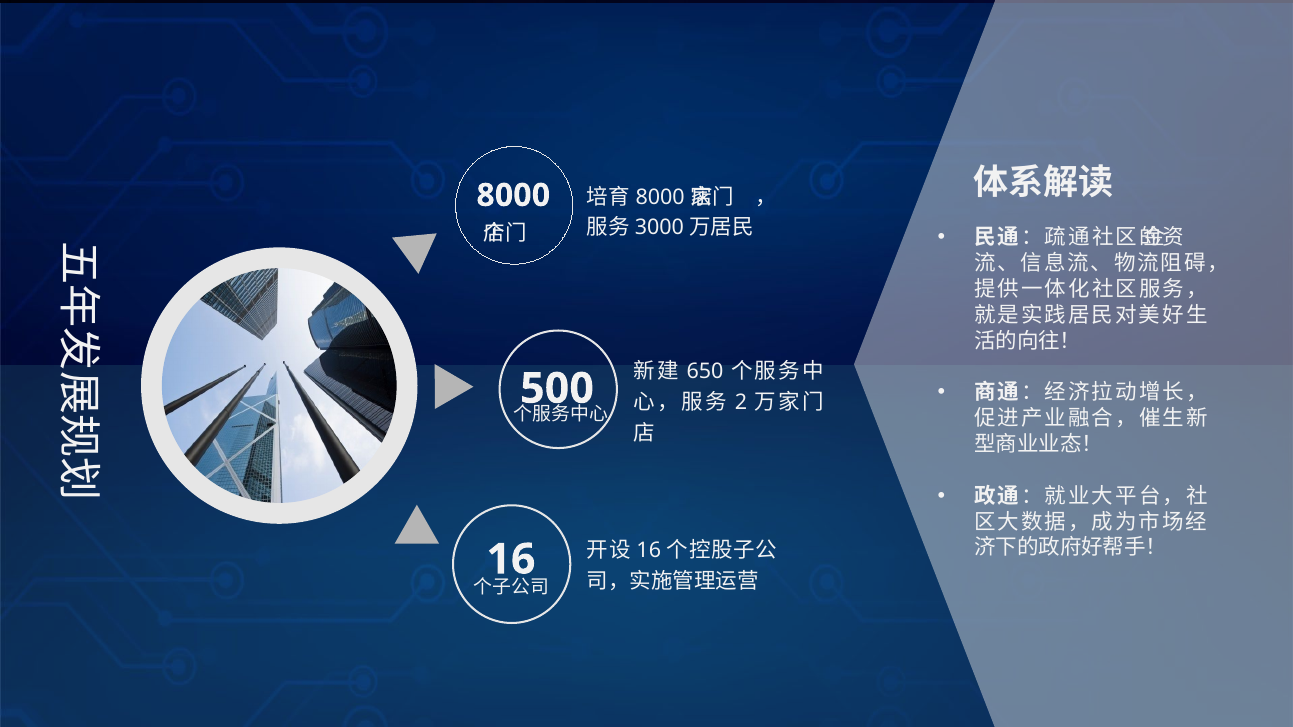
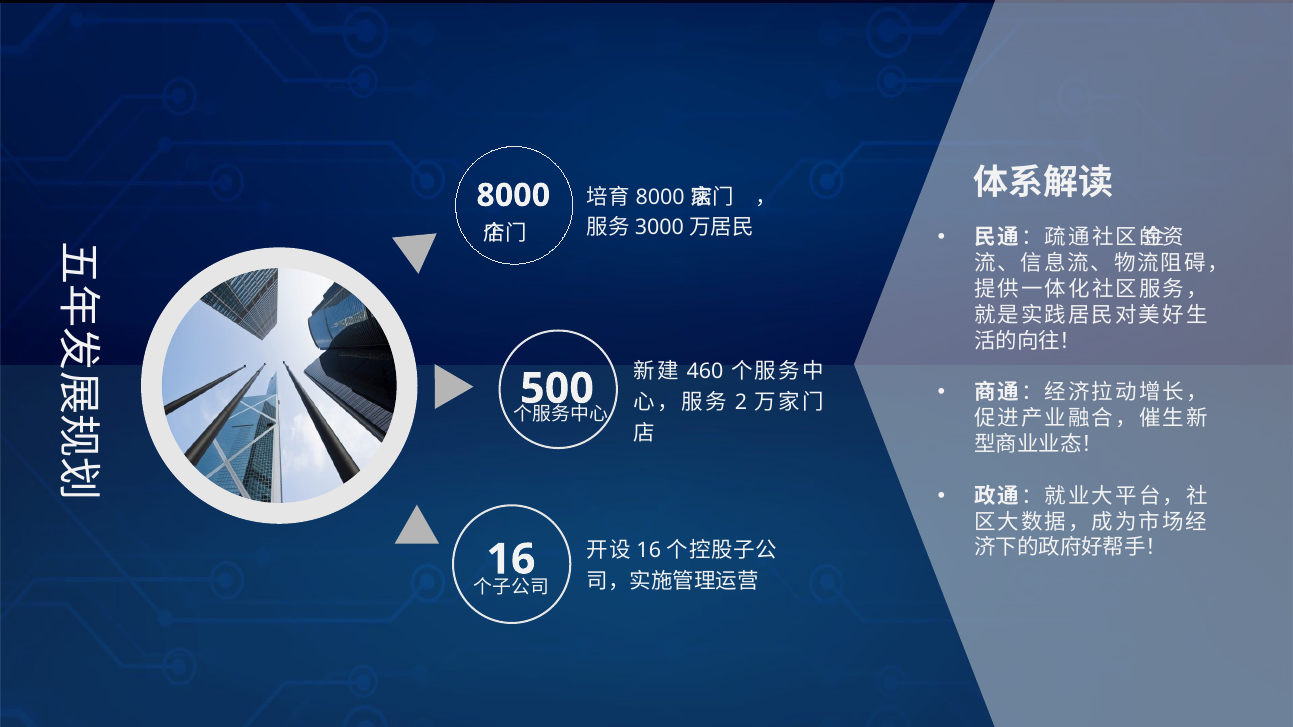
650: 650 -> 460
